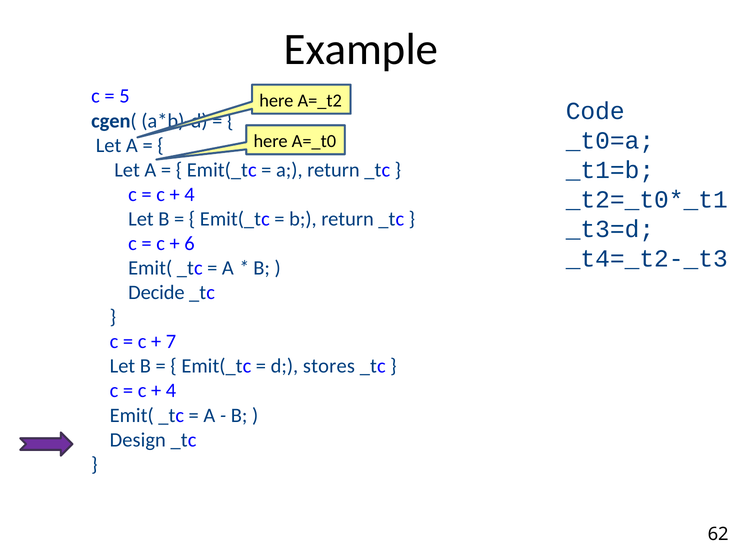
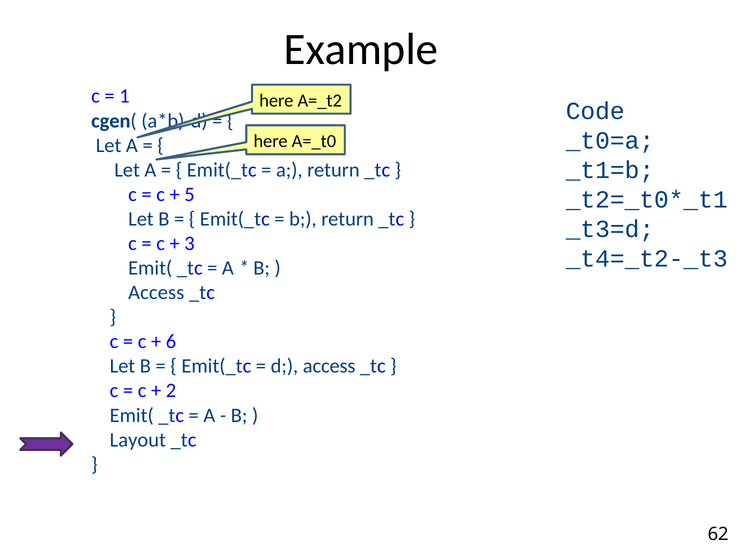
5: 5 -> 1
4 at (190, 194): 4 -> 5
6: 6 -> 3
Decide at (156, 293): Decide -> Access
7: 7 -> 6
d stores: stores -> access
4 at (171, 391): 4 -> 2
Design: Design -> Layout
